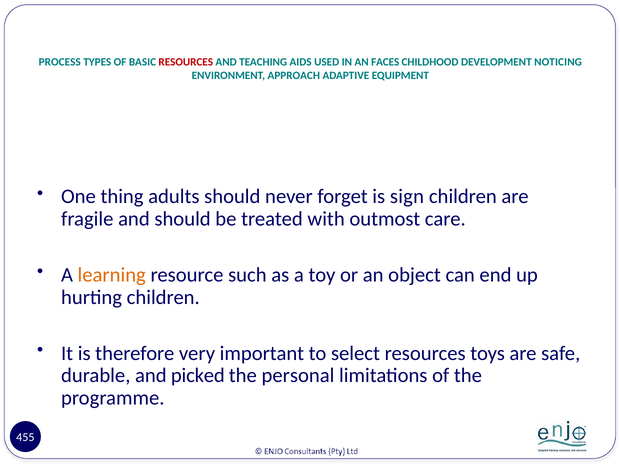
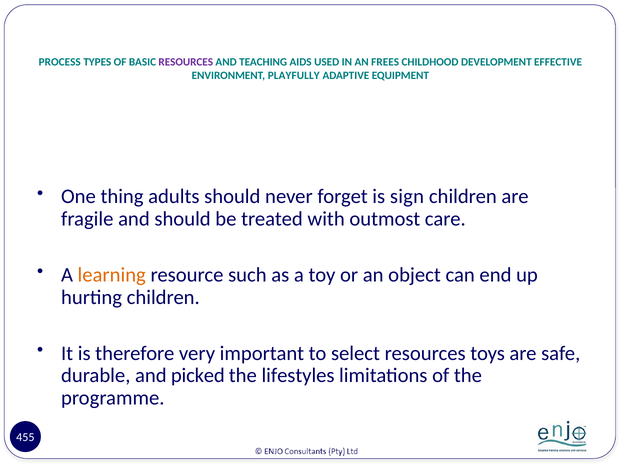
RESOURCES at (186, 62) colour: red -> purple
FACES: FACES -> FREES
NOTICING: NOTICING -> EFFECTIVE
APPROACH: APPROACH -> PLAYFULLY
personal: personal -> lifestyles
